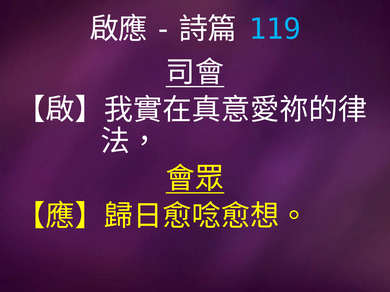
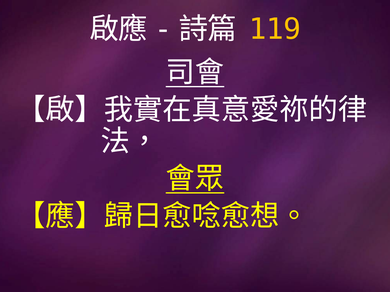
119 colour: light blue -> yellow
